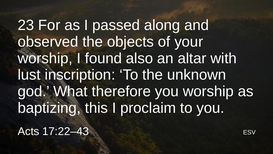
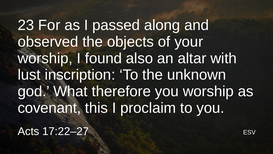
baptizing: baptizing -> covenant
17:22–43: 17:22–43 -> 17:22–27
